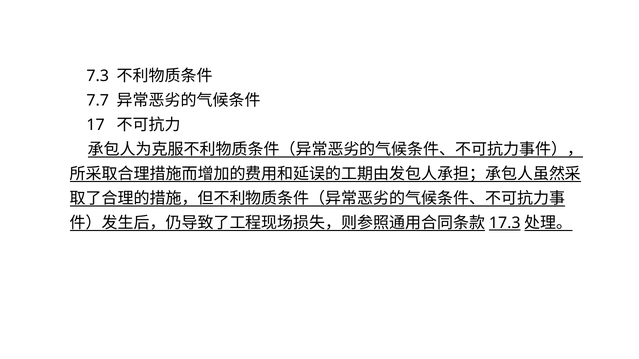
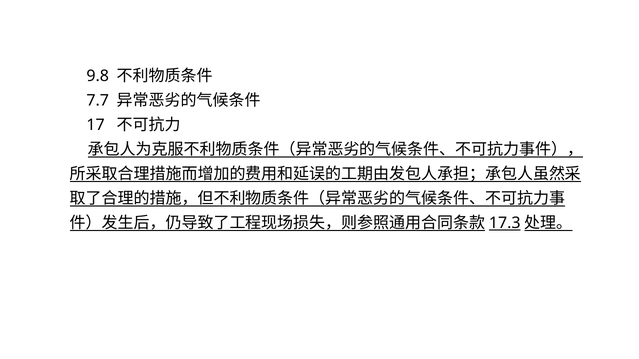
7.3: 7.3 -> 9.8
